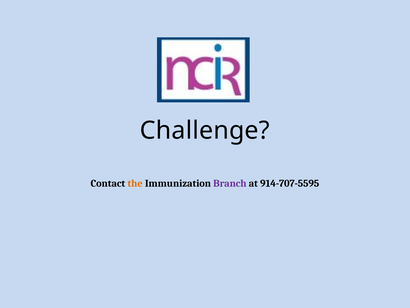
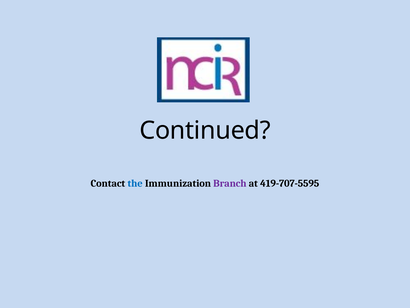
Challenge: Challenge -> Continued
the colour: orange -> blue
914-707-5595: 914-707-5595 -> 419-707-5595
